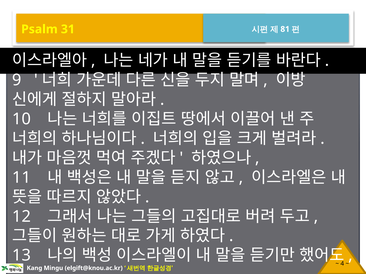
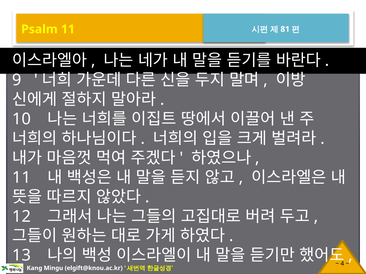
Psalm 31: 31 -> 11
